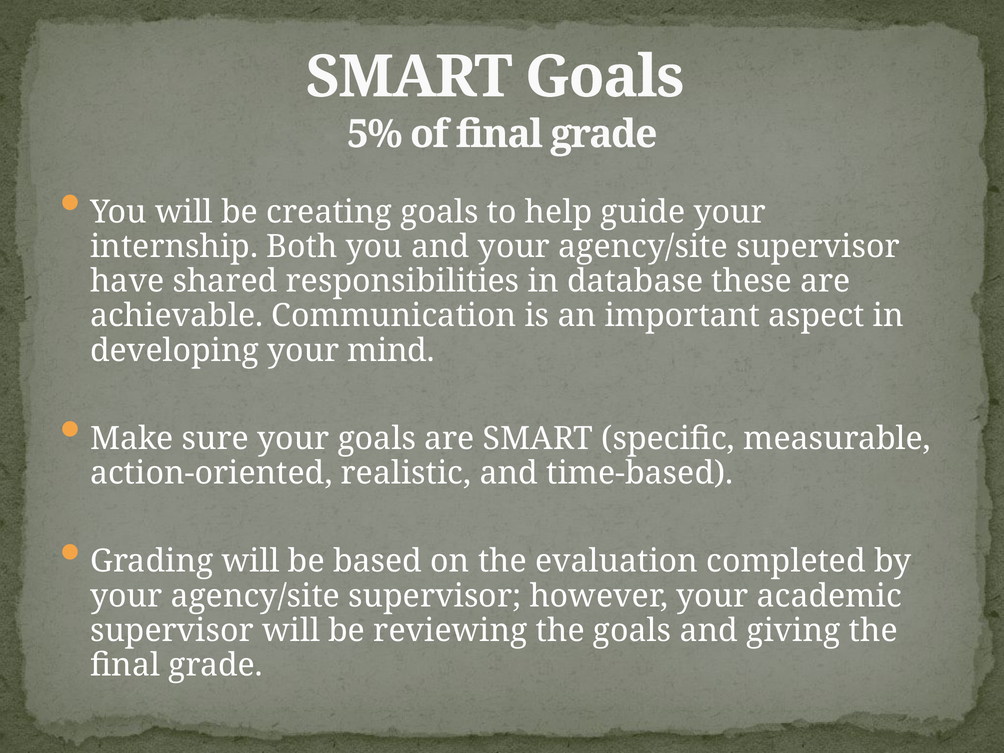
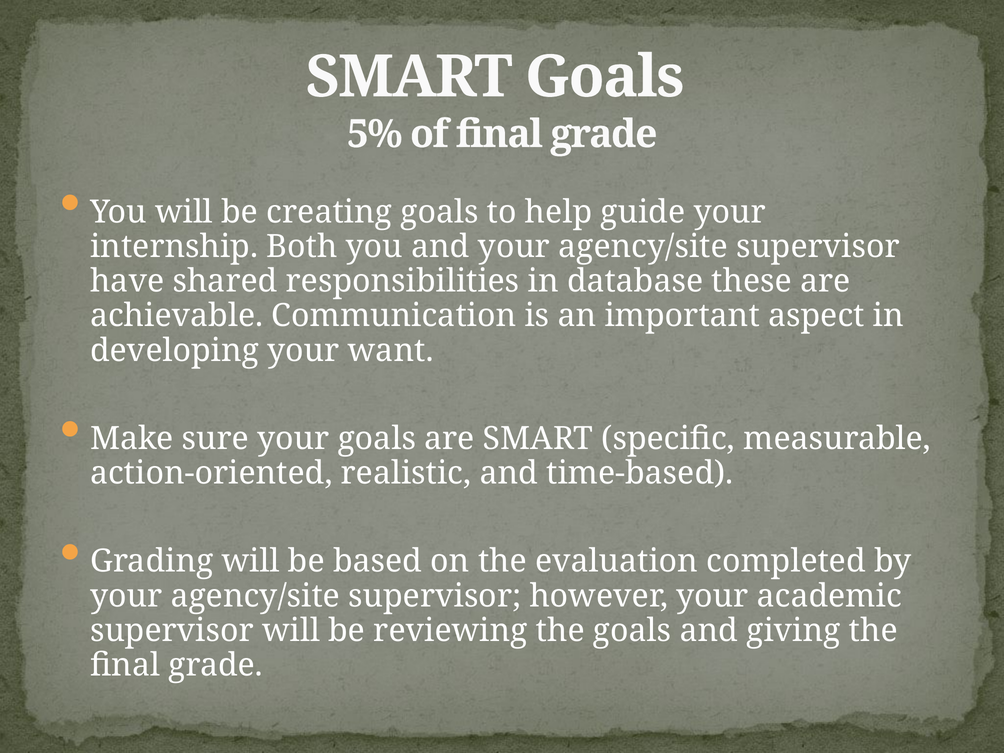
mind: mind -> want
